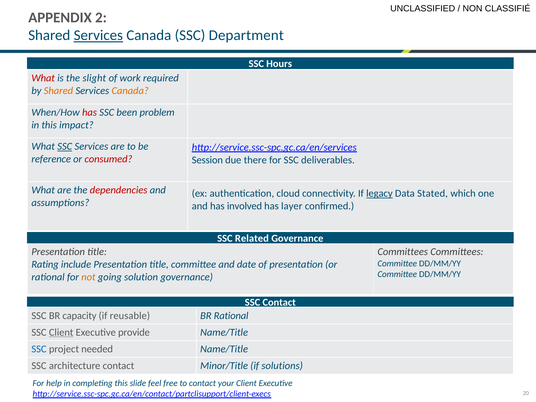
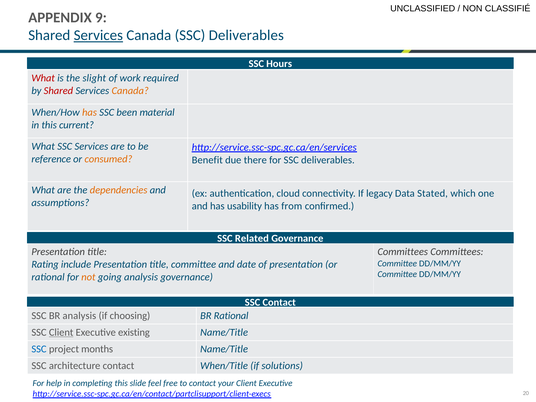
2: 2 -> 9
Canada SSC Department: Department -> Deliverables
Shared at (58, 91) colour: orange -> red
has at (90, 112) colour: red -> orange
problem: problem -> material
impact: impact -> current
SSC at (65, 147) underline: present -> none
consumed colour: red -> orange
Session: Session -> Benefit
dependencies colour: red -> orange
legacy underline: present -> none
involved: involved -> usability
layer: layer -> from
going solution: solution -> analysis
BR capacity: capacity -> analysis
reusable: reusable -> choosing
provide: provide -> existing
needed: needed -> months
Minor/Title: Minor/Title -> When/Title
